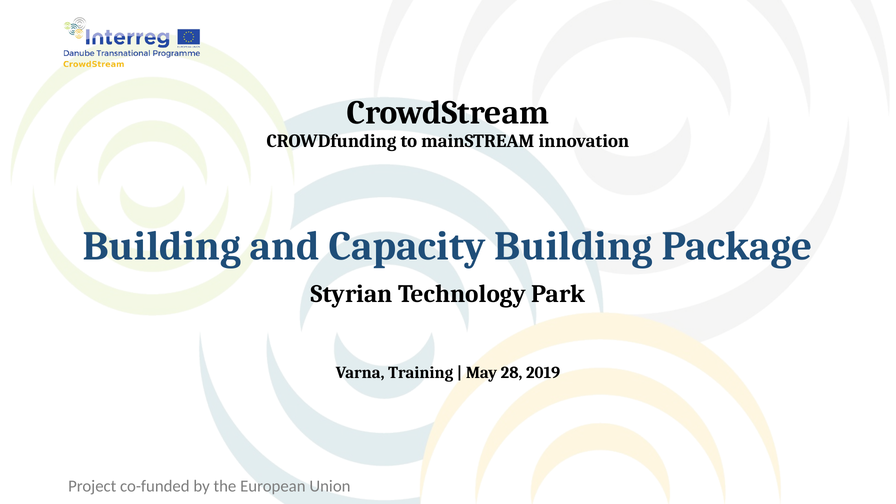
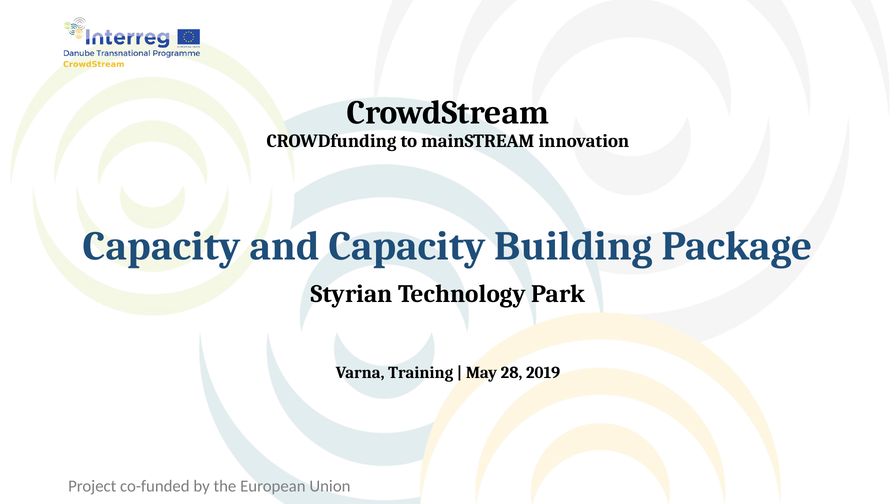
Building at (162, 246): Building -> Capacity
